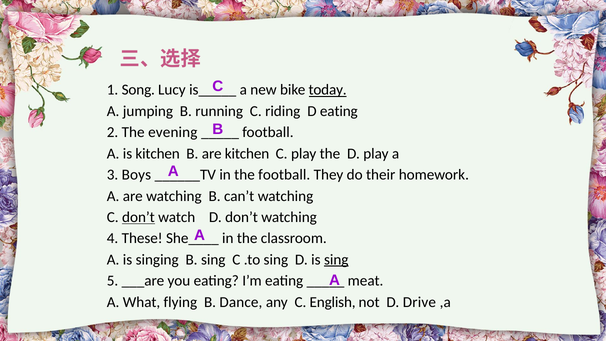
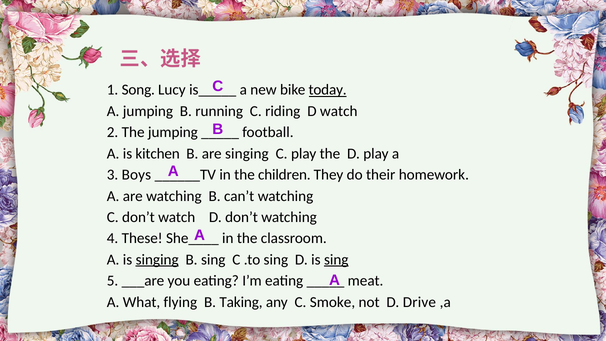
D eating: eating -> watch
The evening: evening -> jumping
are kitchen: kitchen -> singing
the football: football -> children
don’t at (138, 217) underline: present -> none
singing at (157, 260) underline: none -> present
Dance: Dance -> Taking
English: English -> Smoke
